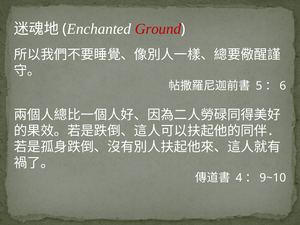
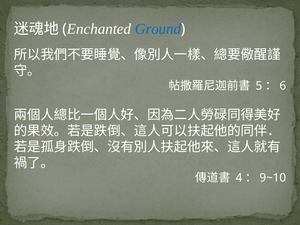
Ground colour: red -> blue
